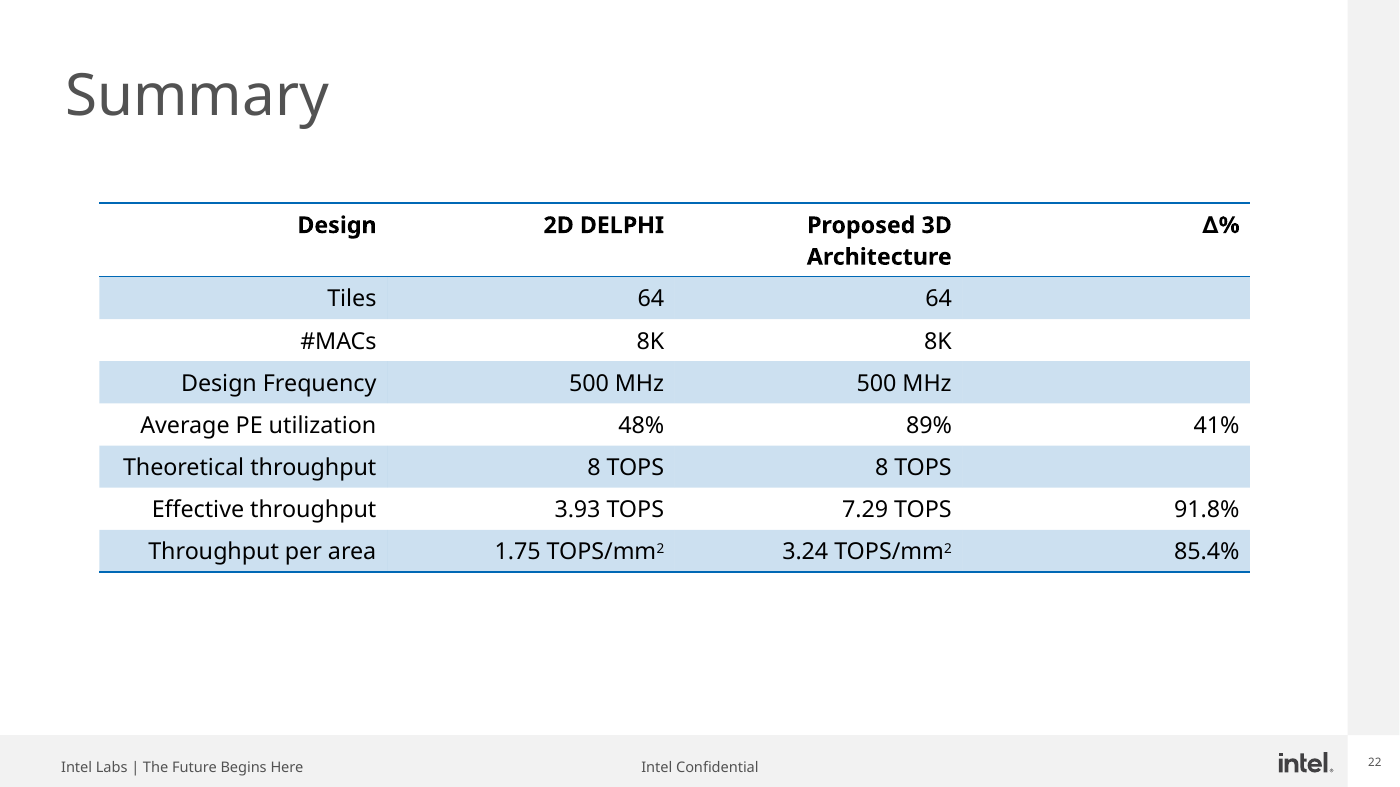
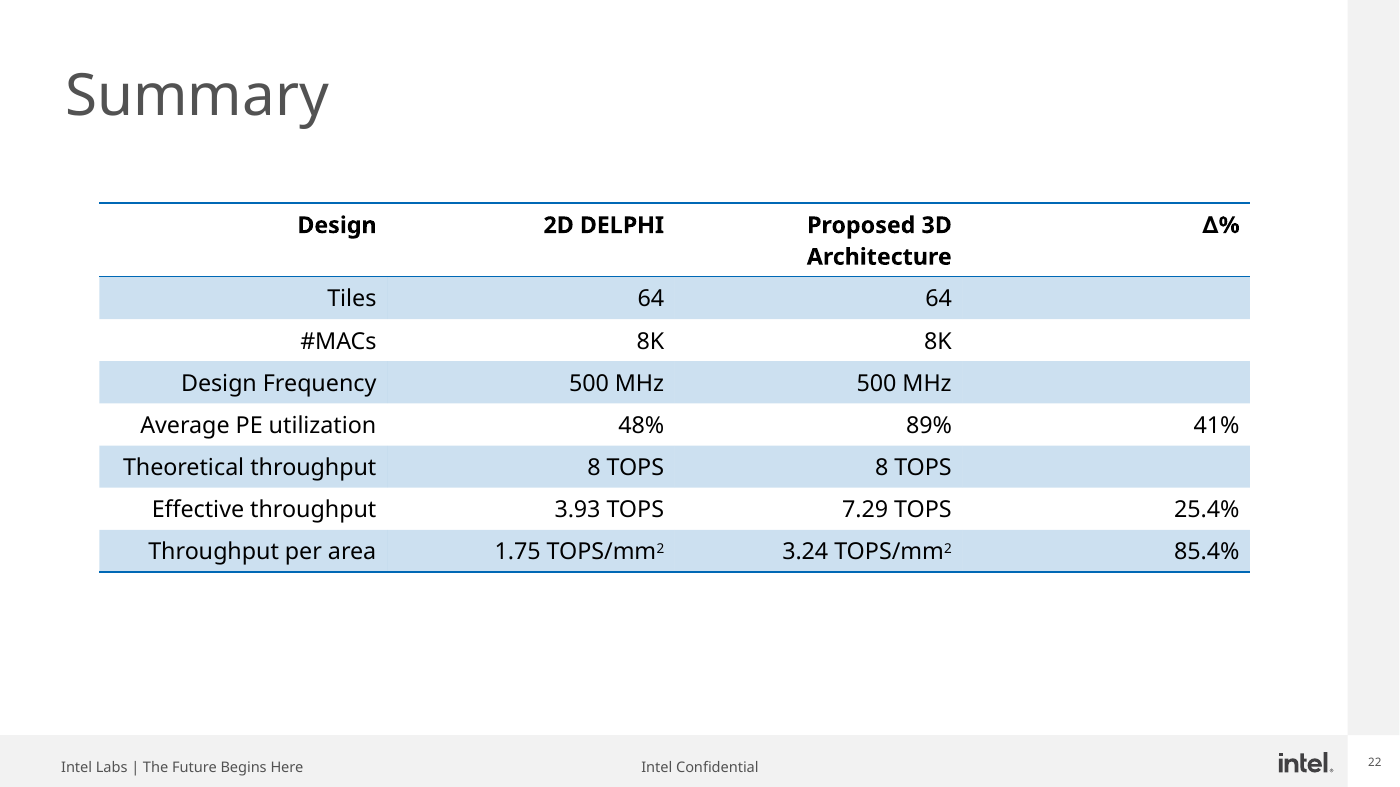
91.8%: 91.8% -> 25.4%
